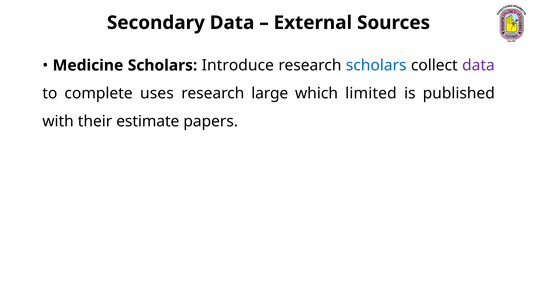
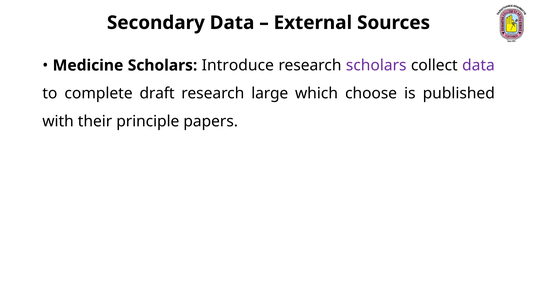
scholars at (376, 65) colour: blue -> purple
uses: uses -> draft
limited: limited -> choose
estimate: estimate -> principle
